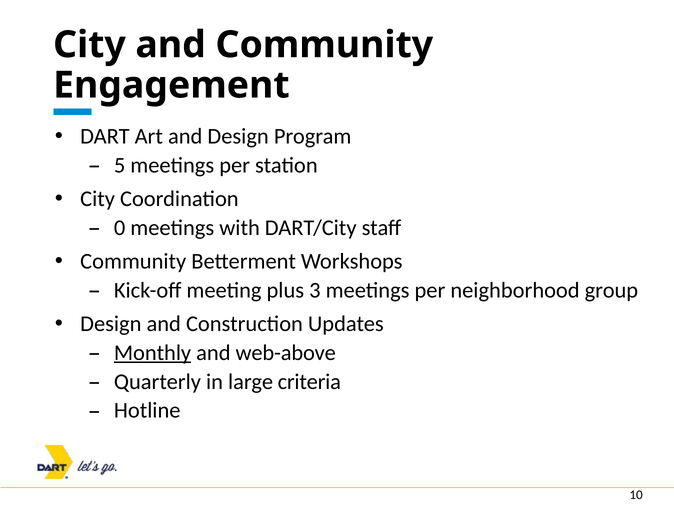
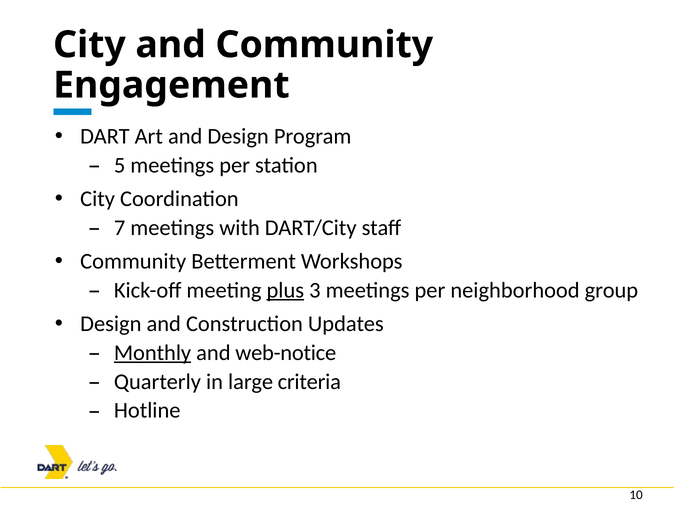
0: 0 -> 7
plus underline: none -> present
web-above: web-above -> web-notice
